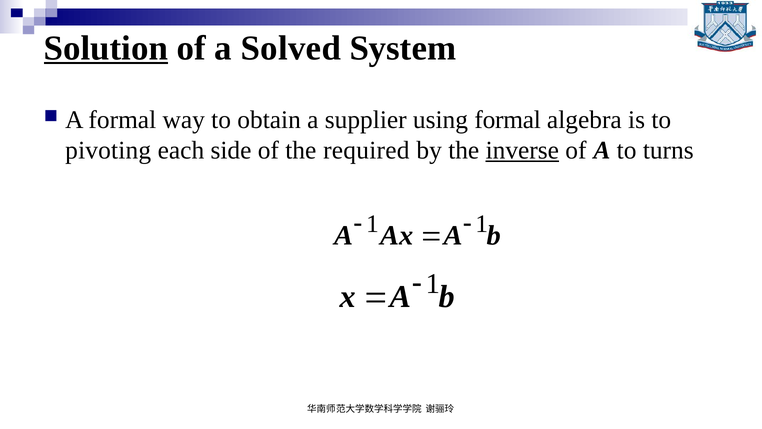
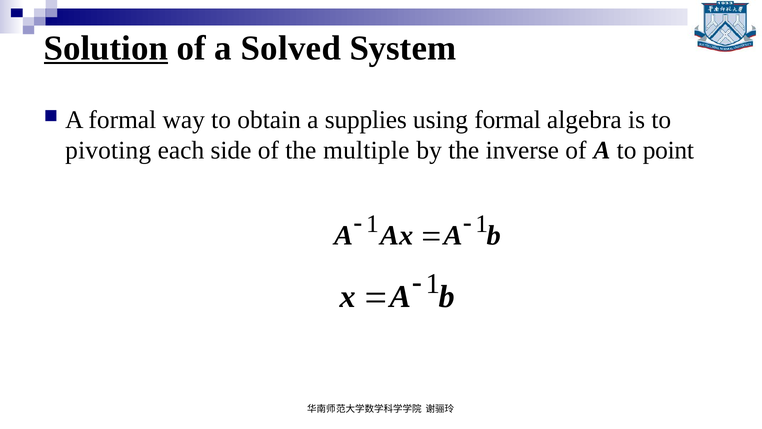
supplier: supplier -> supplies
required: required -> multiple
inverse underline: present -> none
turns: turns -> point
